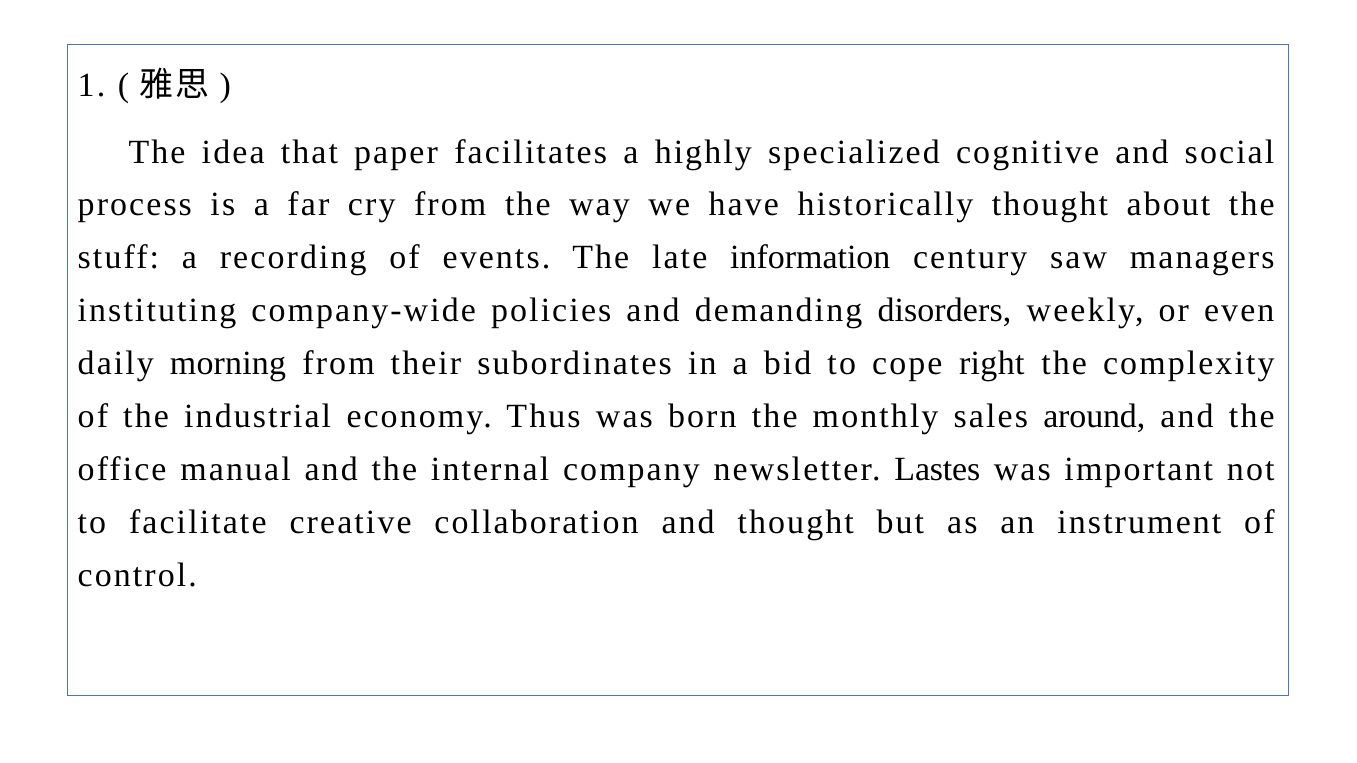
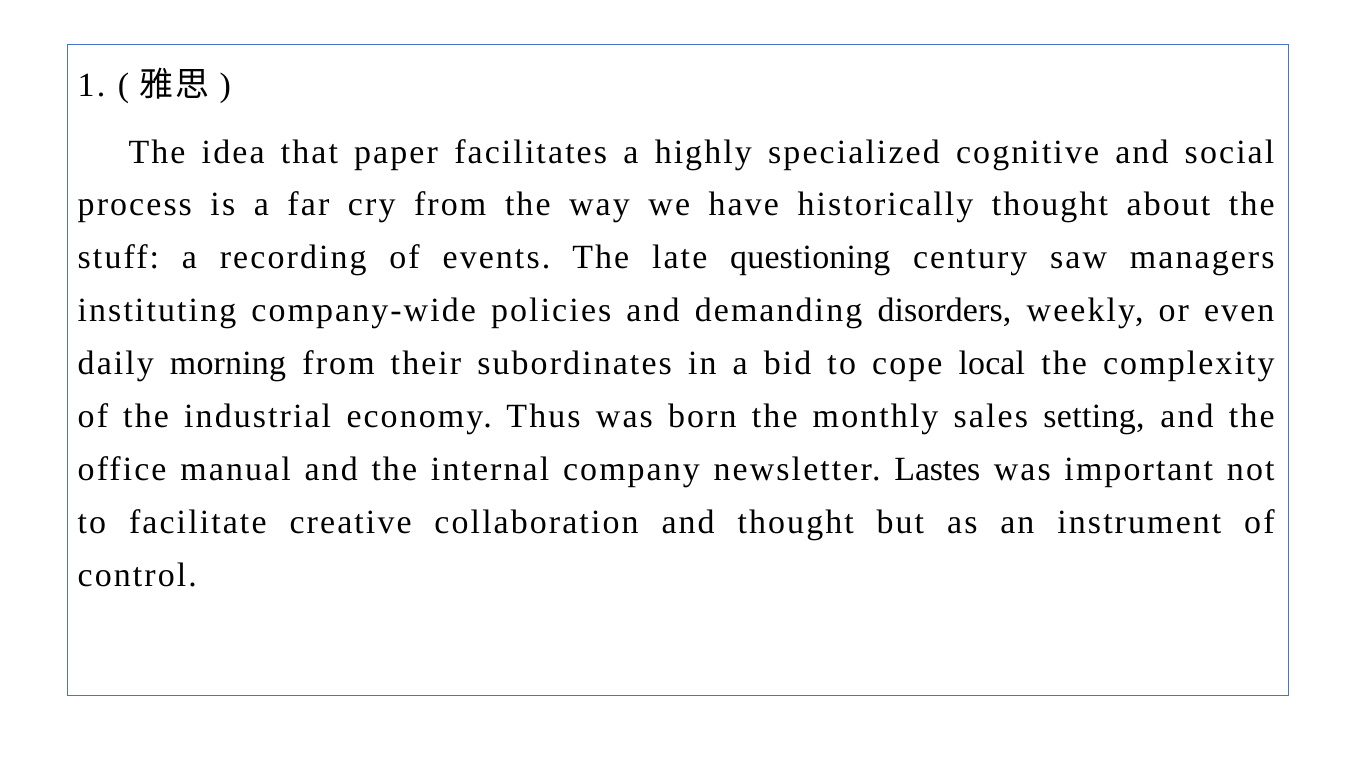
information: information -> questioning
right: right -> local
around: around -> setting
